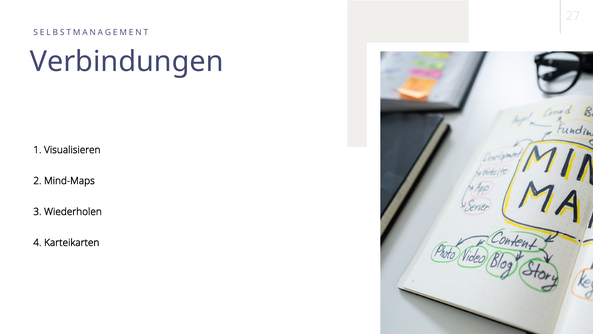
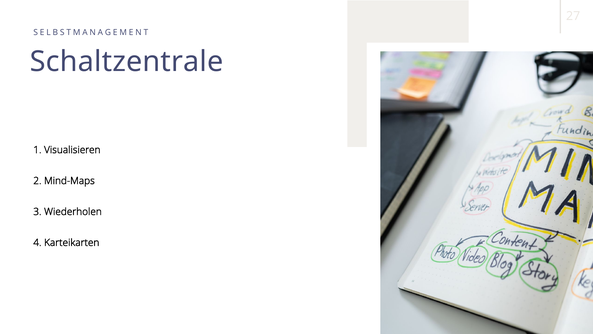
Verbindungen: Verbindungen -> Schaltzentrale
